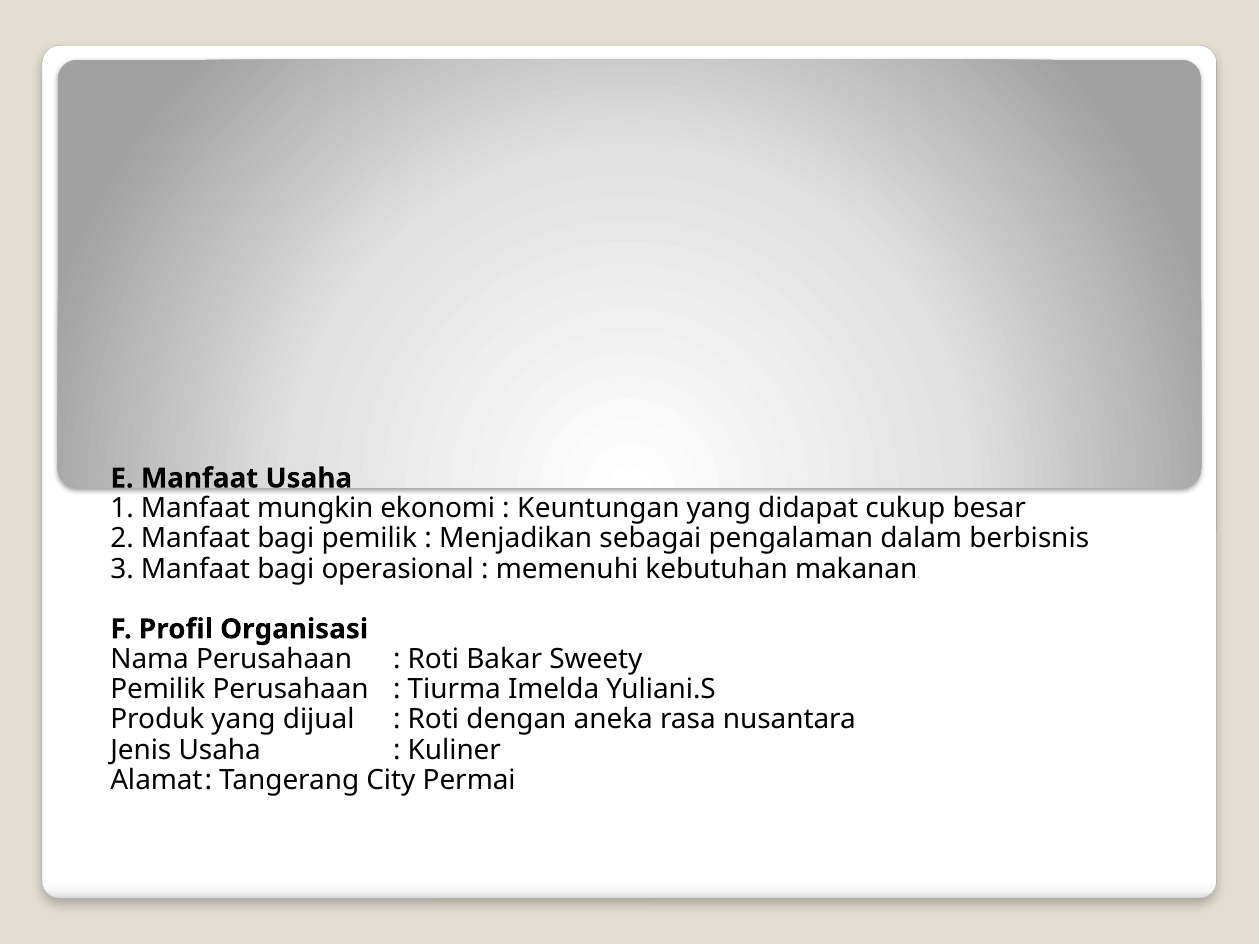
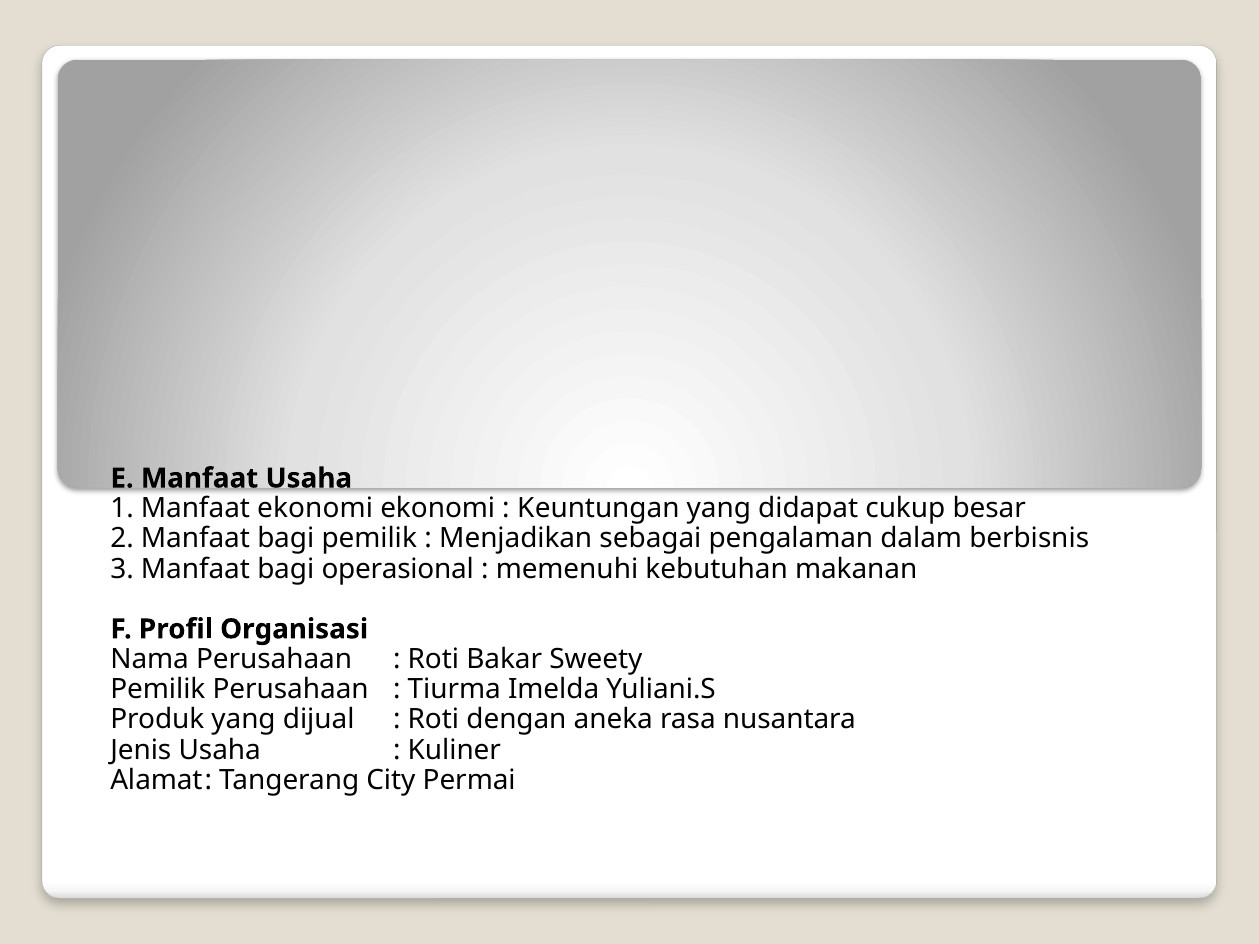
Manfaat mungkin: mungkin -> ekonomi
